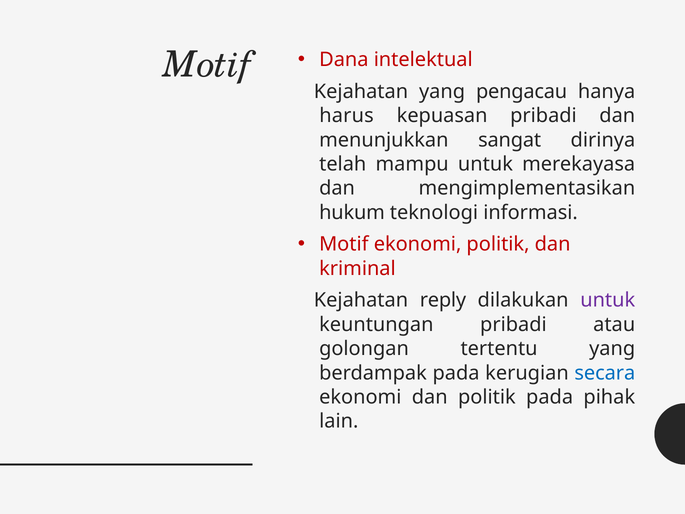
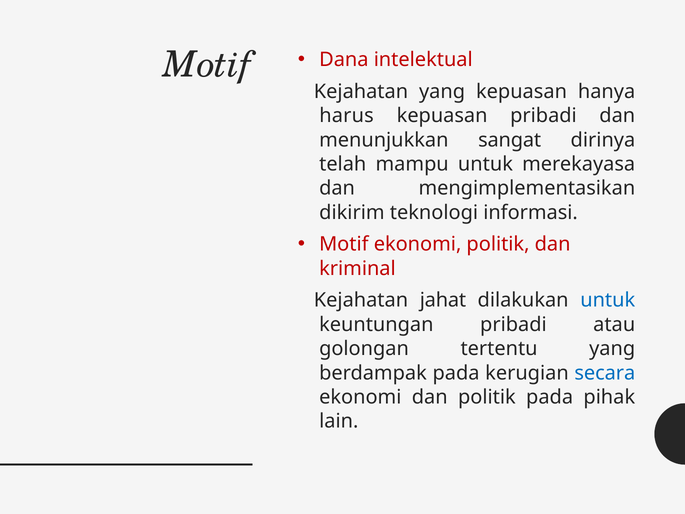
yang pengacau: pengacau -> kepuasan
hukum: hukum -> dikirim
reply: reply -> jahat
untuk at (608, 300) colour: purple -> blue
